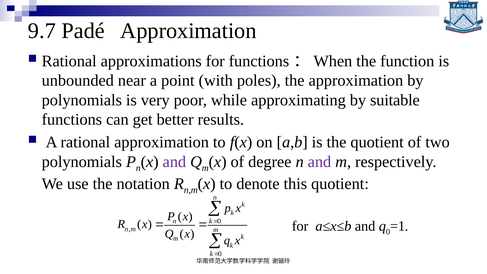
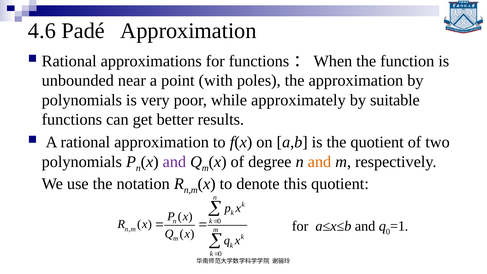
9.7: 9.7 -> 4.6
approximating: approximating -> approximately
and at (319, 162) colour: purple -> orange
